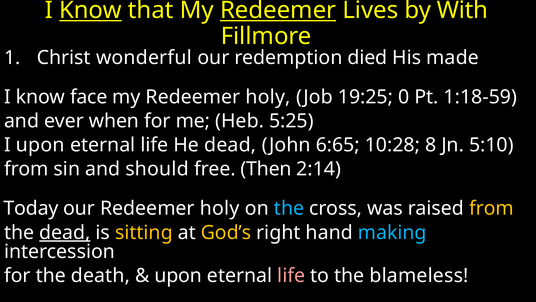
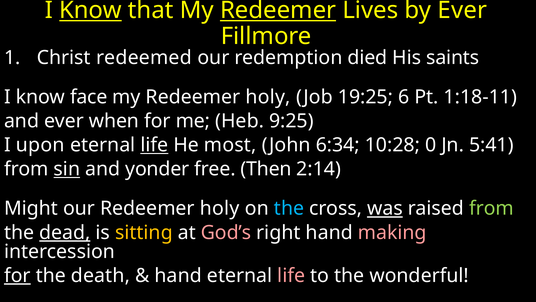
by With: With -> Ever
wonderful: wonderful -> redeemed
made: made -> saints
0: 0 -> 6
1:18-59: 1:18-59 -> 1:18-11
5:25: 5:25 -> 9:25
life at (154, 145) underline: none -> present
He dead: dead -> most
6:65: 6:65 -> 6:34
8: 8 -> 0
5:10: 5:10 -> 5:41
sin underline: none -> present
should: should -> yonder
Today: Today -> Might
was underline: none -> present
from at (491, 208) colour: yellow -> light green
God’s colour: yellow -> pink
making colour: light blue -> pink
for at (17, 275) underline: none -> present
upon at (178, 275): upon -> hand
blameless: blameless -> wonderful
